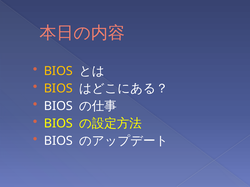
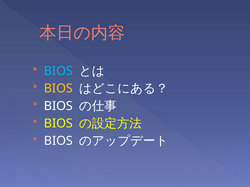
BIOS at (58, 71) colour: yellow -> light blue
